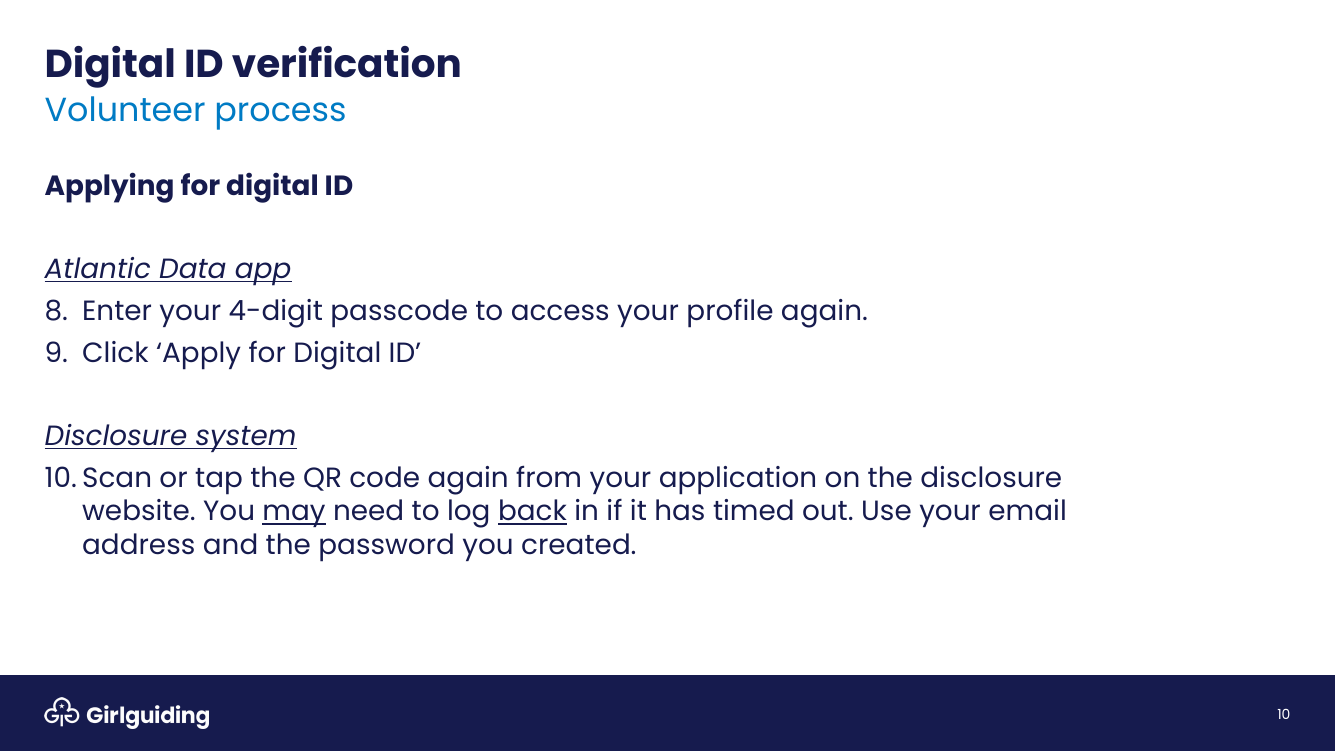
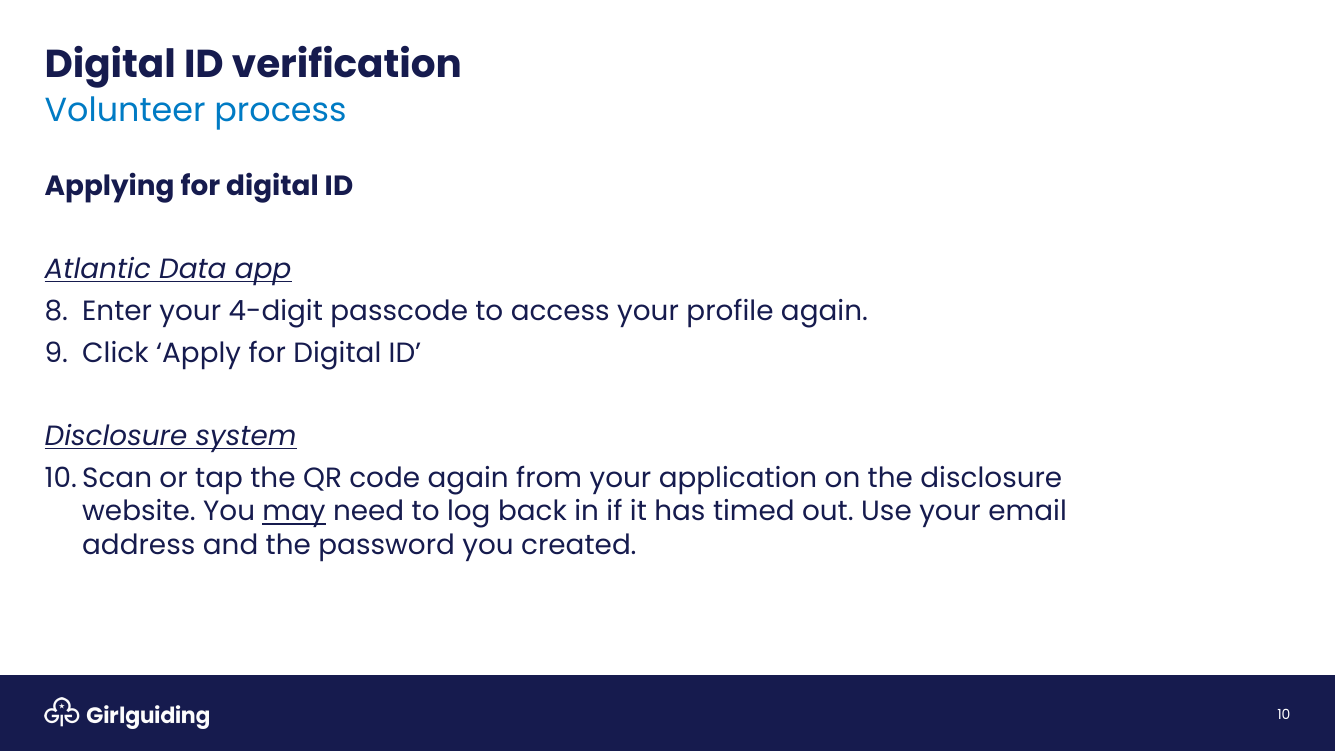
back underline: present -> none
